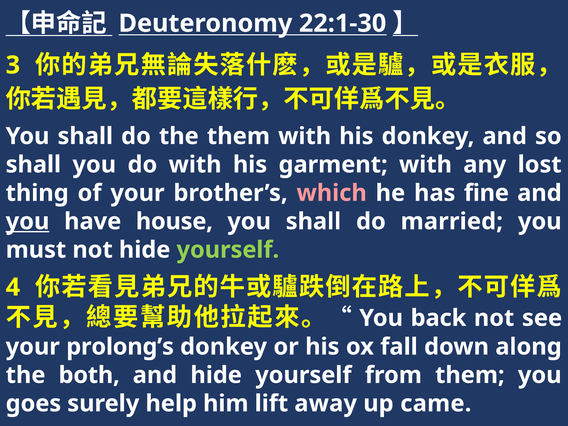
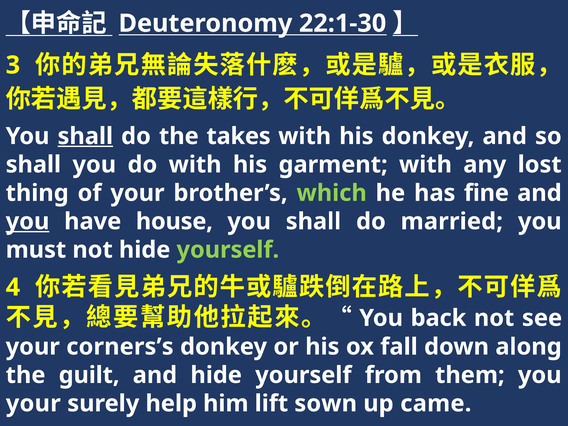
shall at (85, 136) underline: none -> present
the them: them -> takes
which colour: pink -> light green
prolong’s: prolong’s -> corners’s
both: both -> guilt
goes at (33, 404): goes -> your
away: away -> sown
